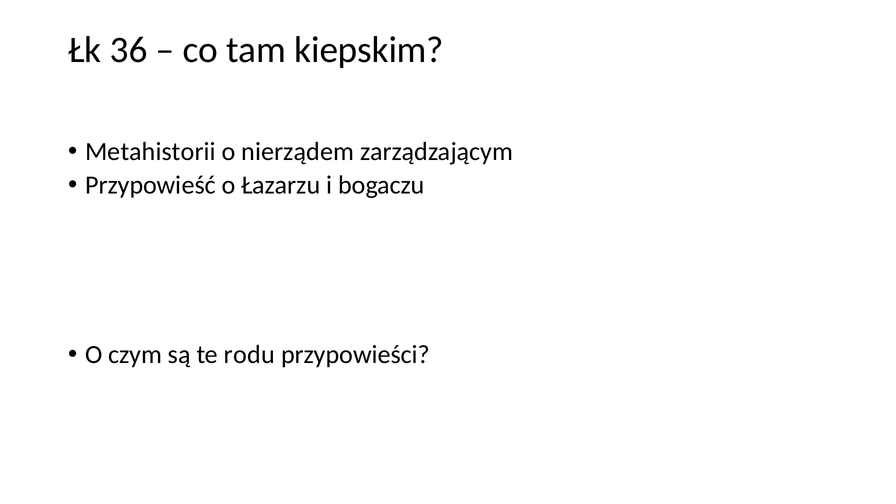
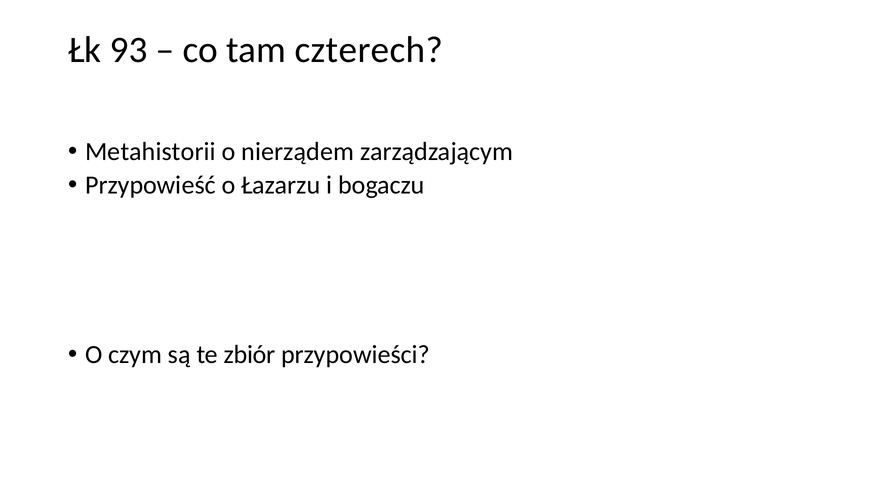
36: 36 -> 93
kiepskim: kiepskim -> czterech
rodu: rodu -> zbiór
